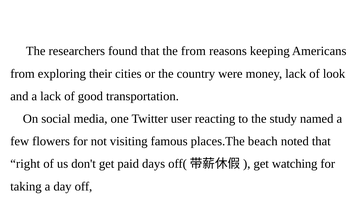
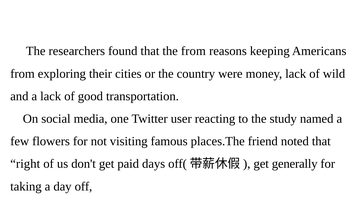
look: look -> wild
beach: beach -> friend
watching: watching -> generally
